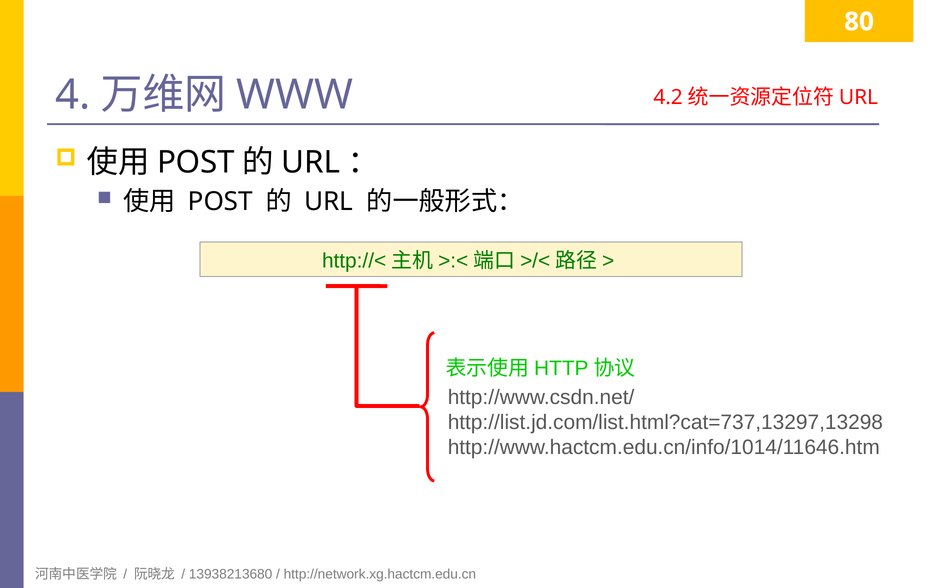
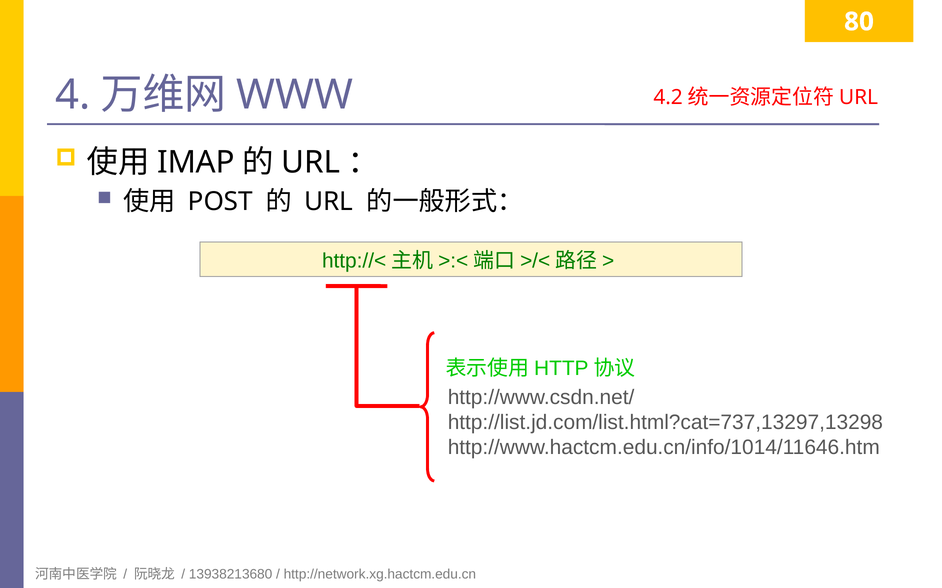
POST at (196, 163): POST -> IMAP
